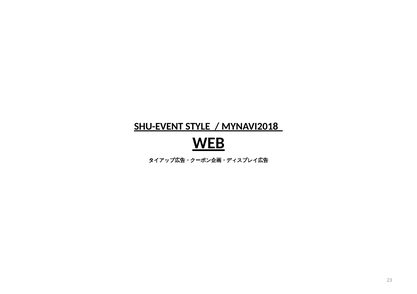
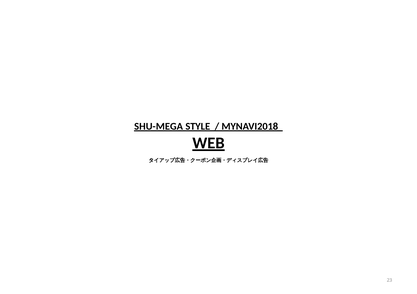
SHU-EVENT: SHU-EVENT -> SHU-MEGA
